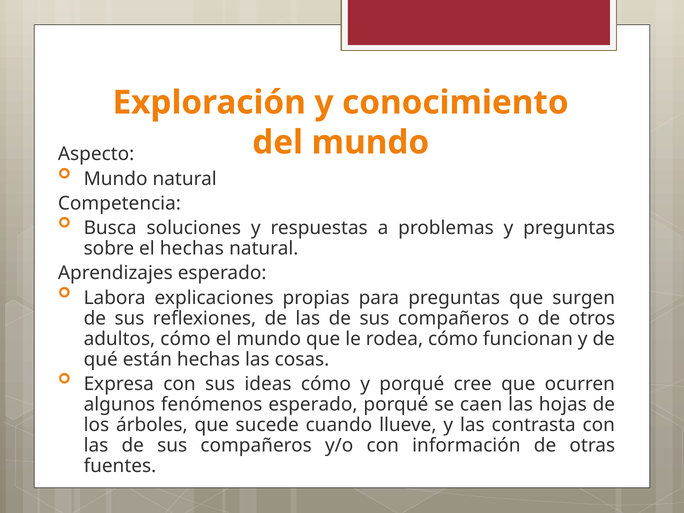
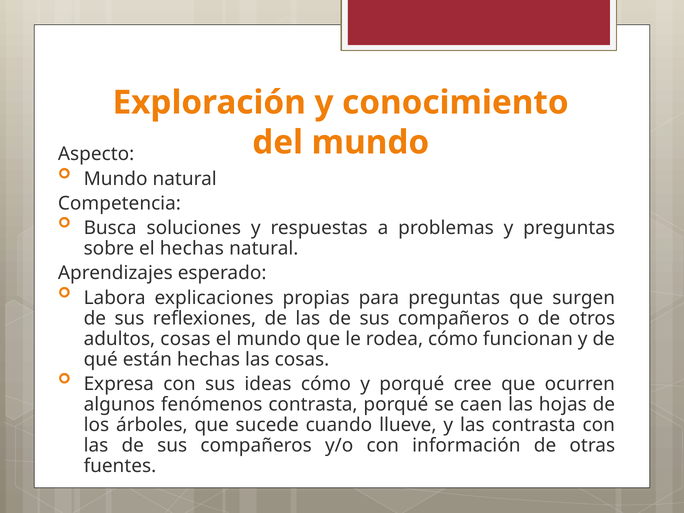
adultos cómo: cómo -> cosas
fenómenos esperado: esperado -> contrasta
